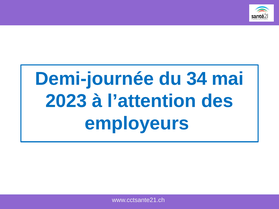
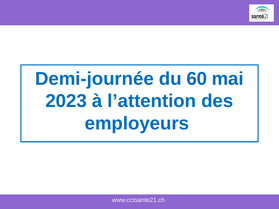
34: 34 -> 60
